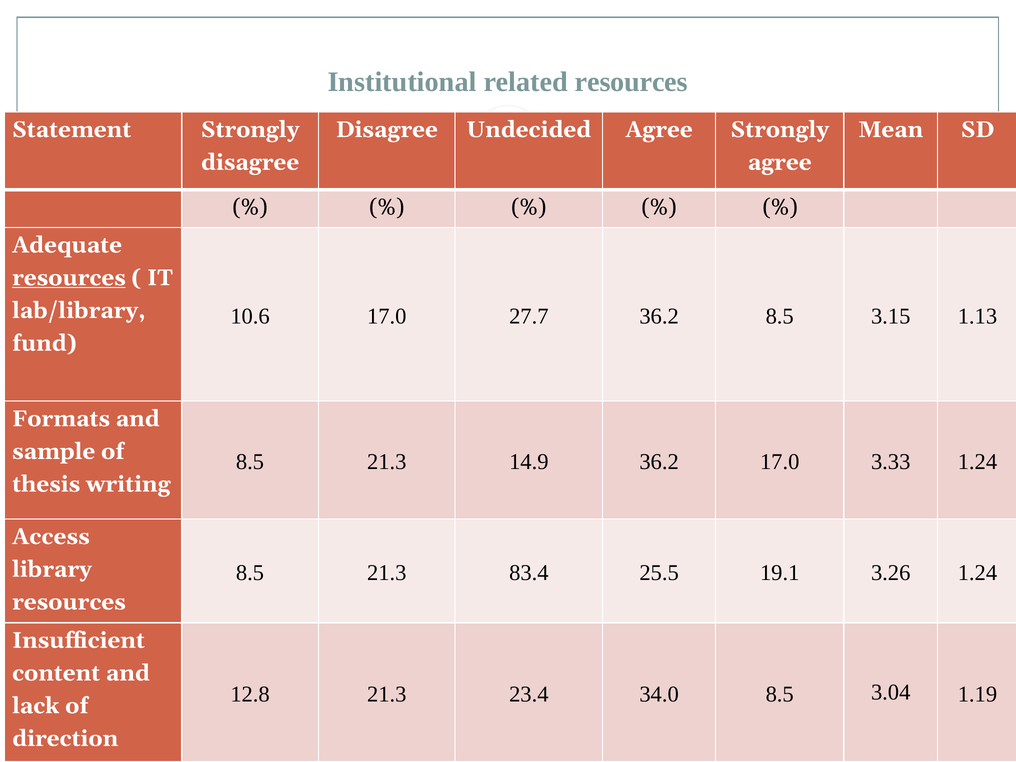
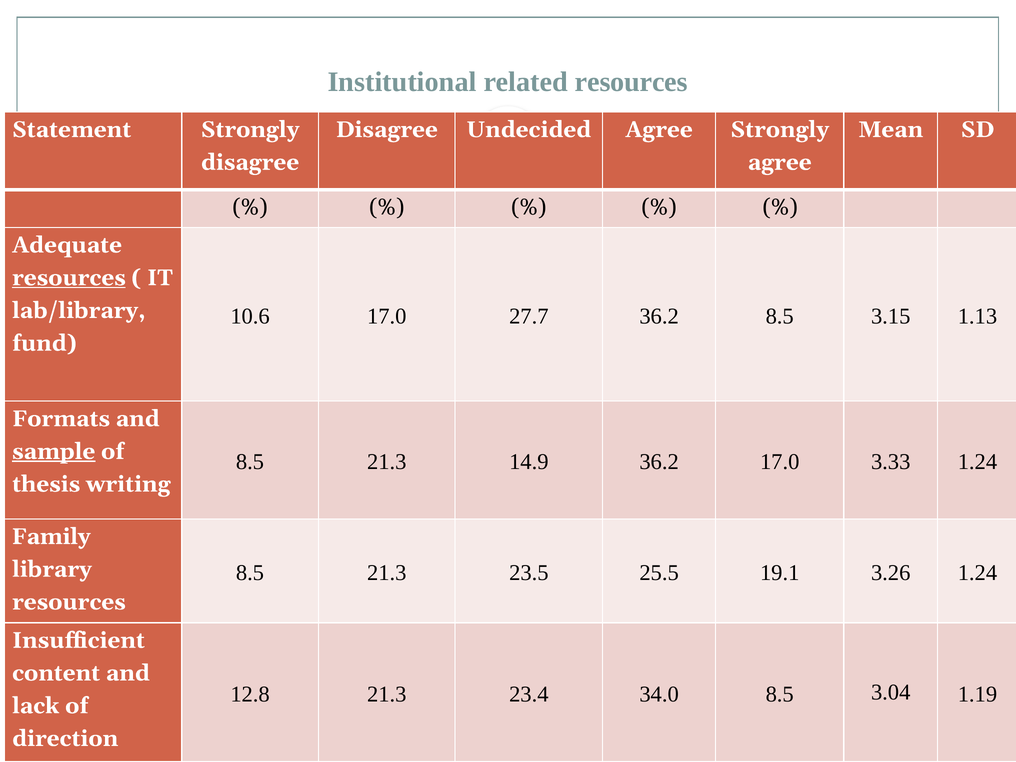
sample underline: none -> present
Access: Access -> Family
83.4: 83.4 -> 23.5
